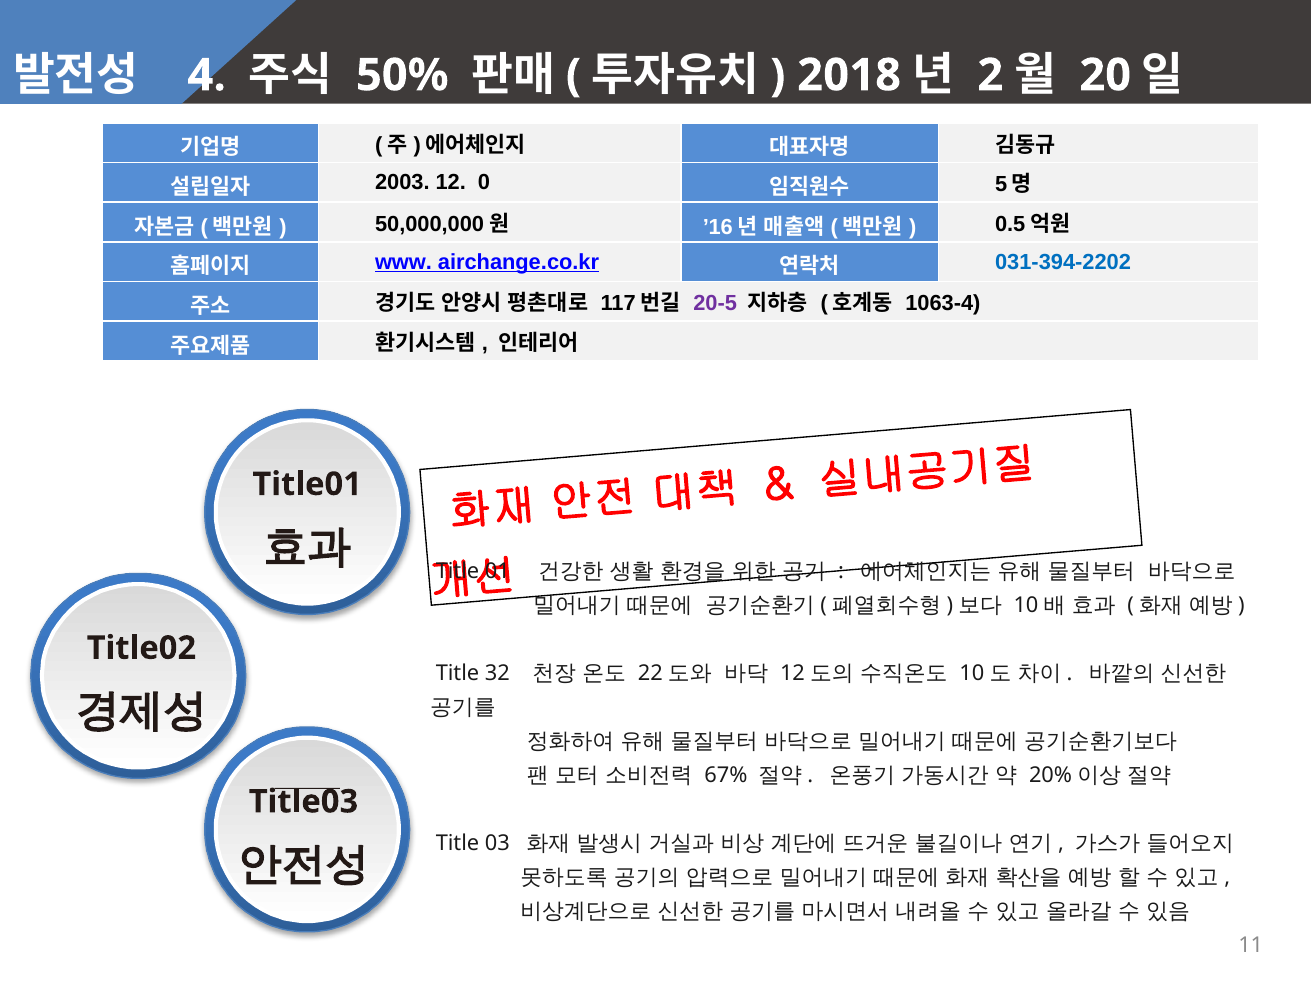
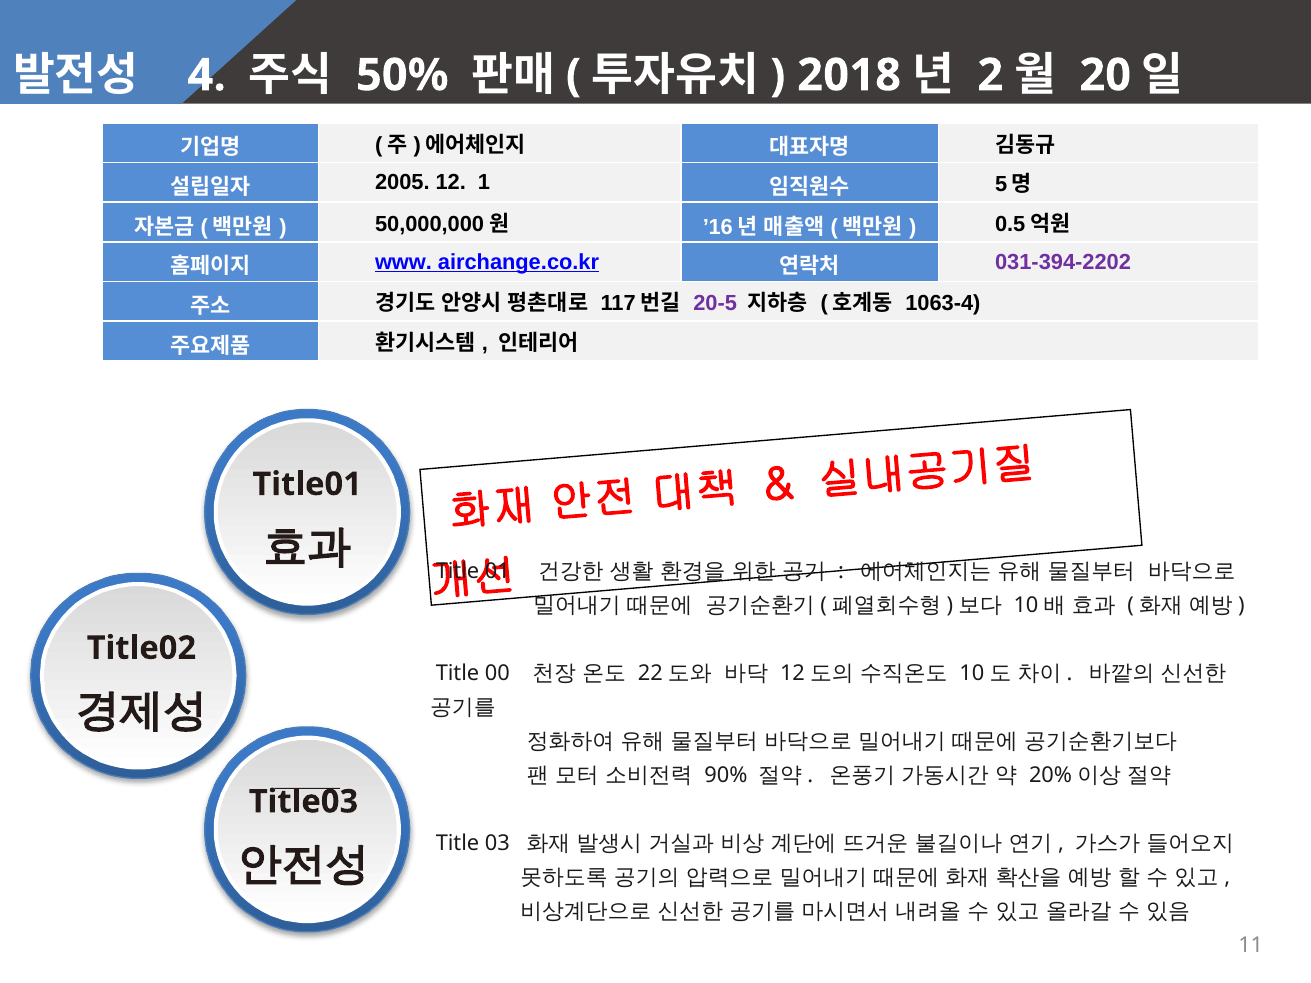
2003: 2003 -> 2005
0: 0 -> 1
031-394-2202 colour: blue -> purple
32: 32 -> 00
67%: 67% -> 90%
